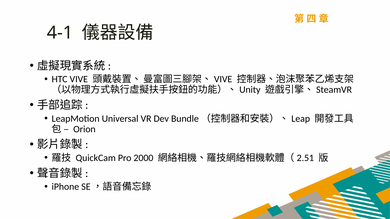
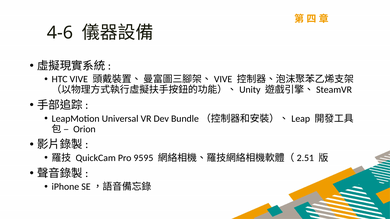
4-1: 4-1 -> 4-6
2000: 2000 -> 9595
